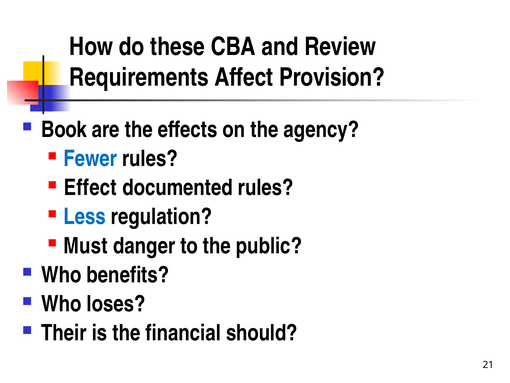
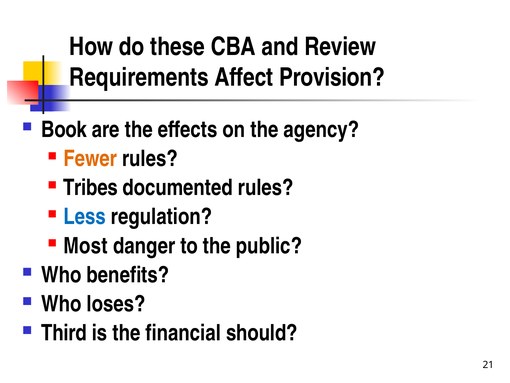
Fewer colour: blue -> orange
Effect: Effect -> Tribes
Must: Must -> Most
Their: Their -> Third
